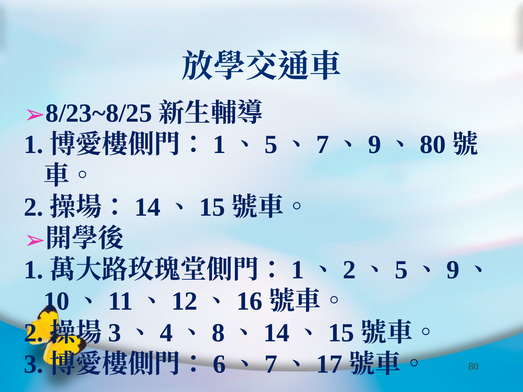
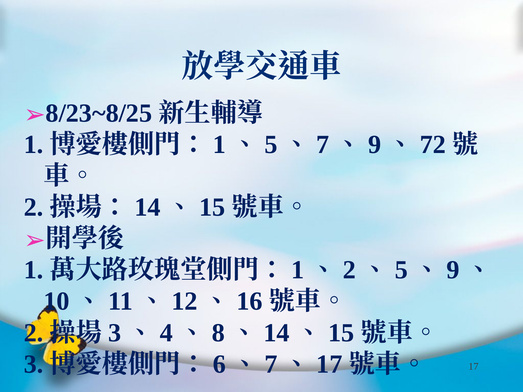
80 at (433, 145): 80 -> 72
80 at (473, 367): 80 -> 17
